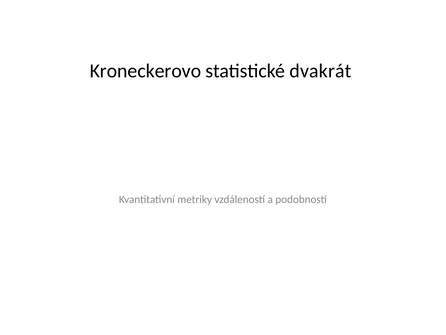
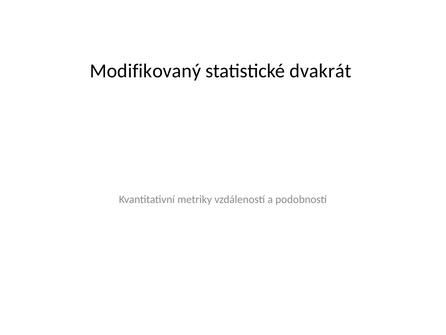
Kroneckerovo: Kroneckerovo -> Modifikovaný
